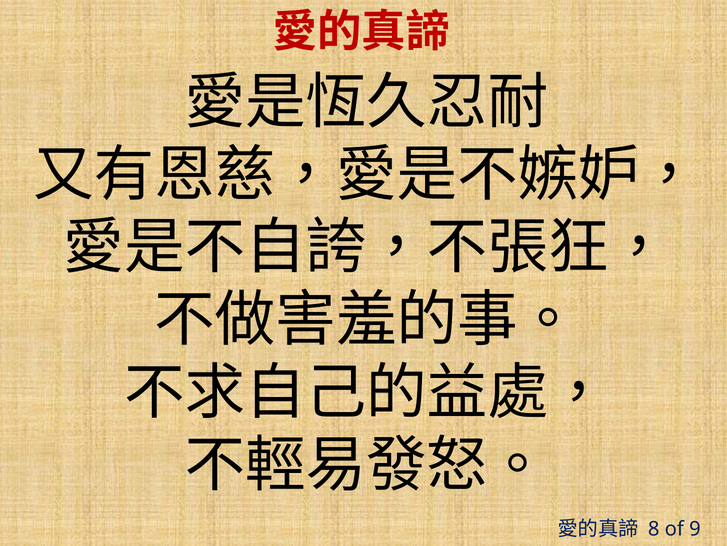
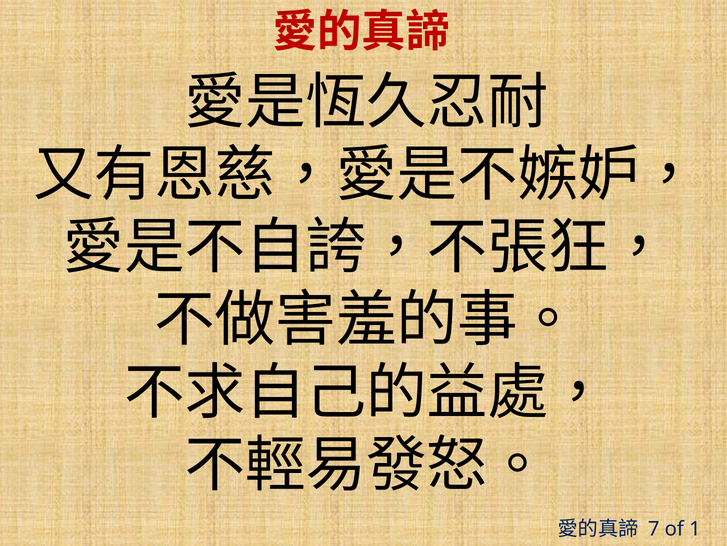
8: 8 -> 7
9: 9 -> 1
